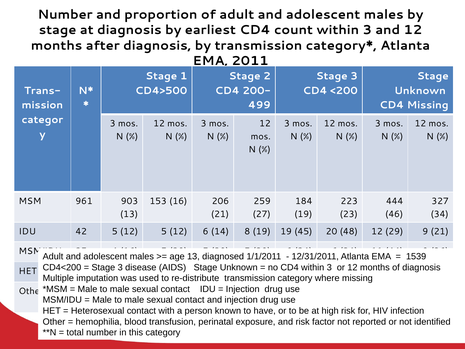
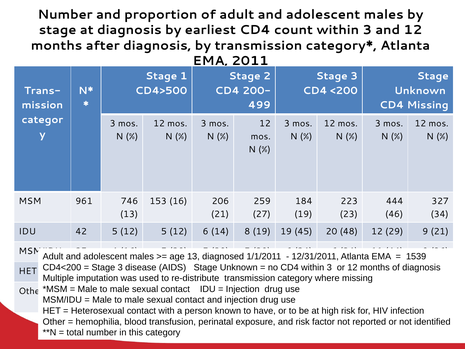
903: 903 -> 746
